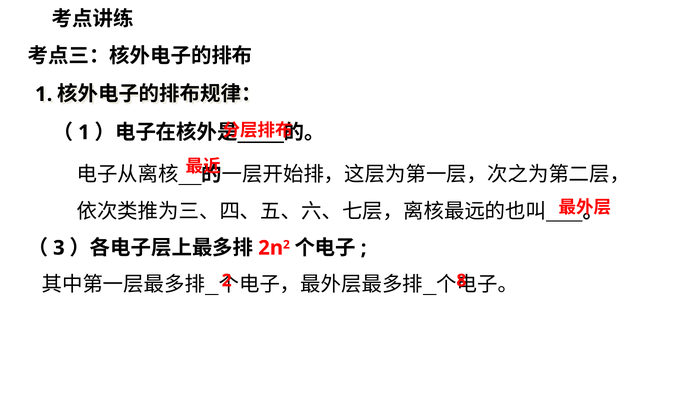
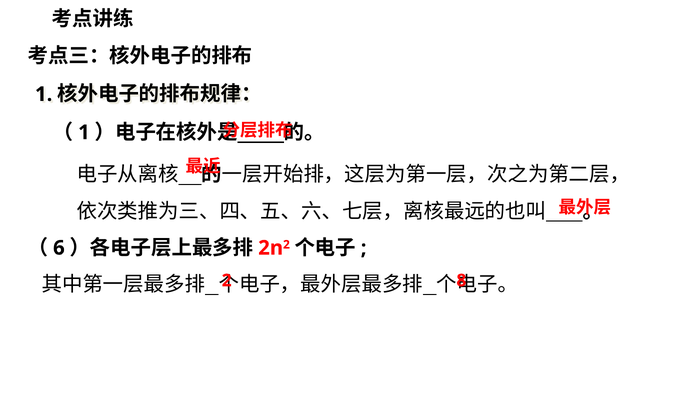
3: 3 -> 6
